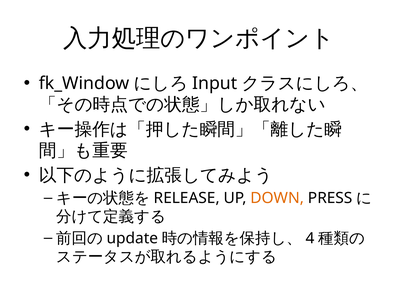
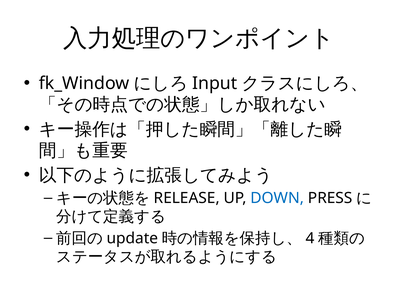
DOWN colour: orange -> blue
